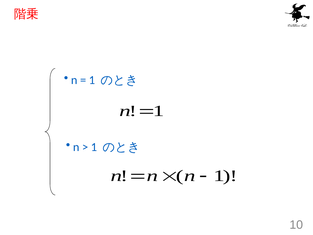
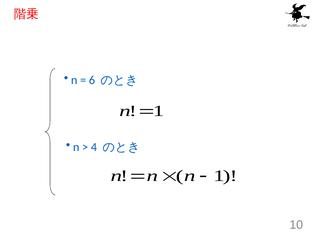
1 at (92, 80): 1 -> 6
1 at (94, 147): 1 -> 4
